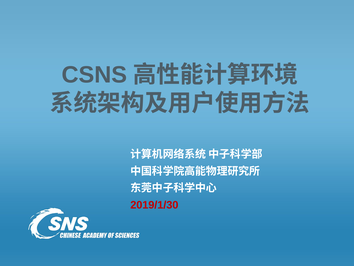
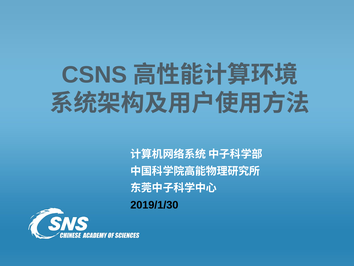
2019/1/30 colour: red -> black
